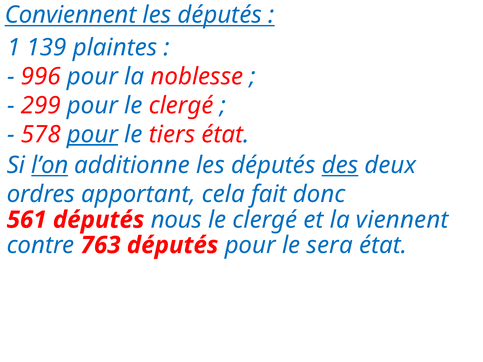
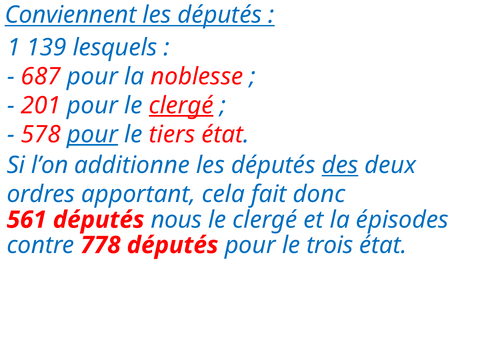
plaintes: plaintes -> lesquels
996: 996 -> 687
299: 299 -> 201
clergé at (181, 106) underline: none -> present
l’on underline: present -> none
viennent: viennent -> épisodes
763: 763 -> 778
sera: sera -> trois
